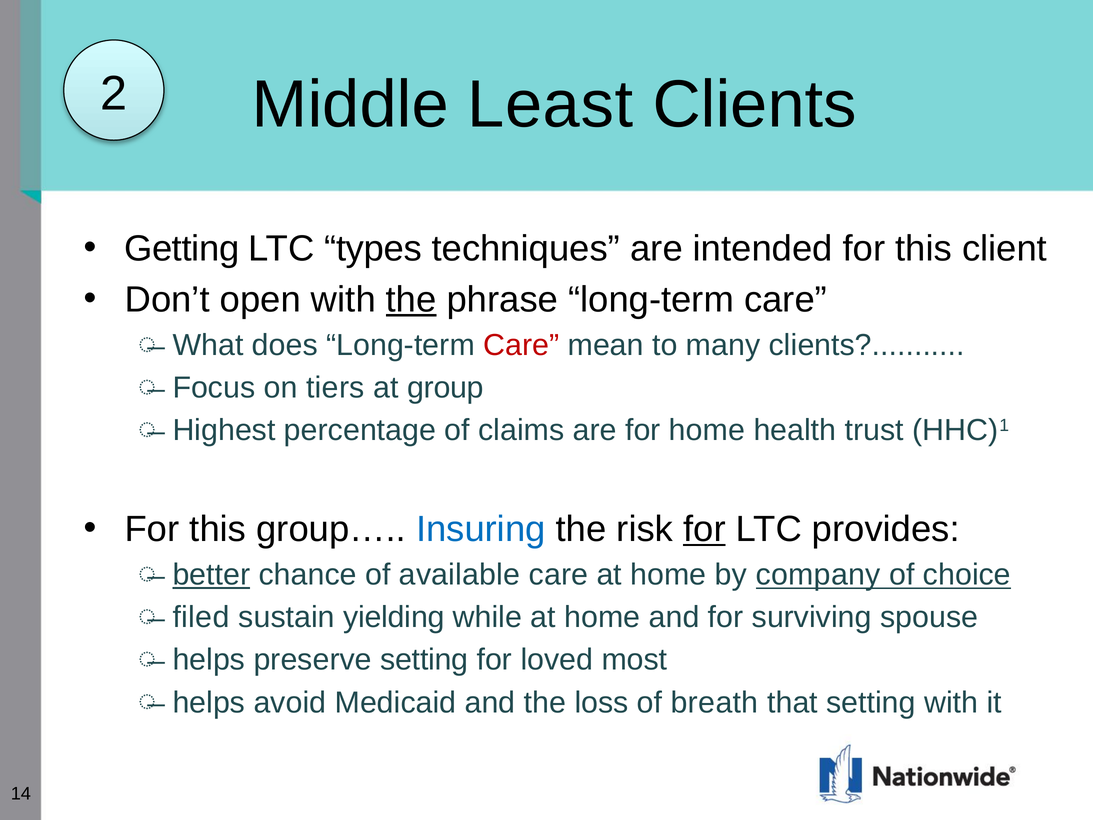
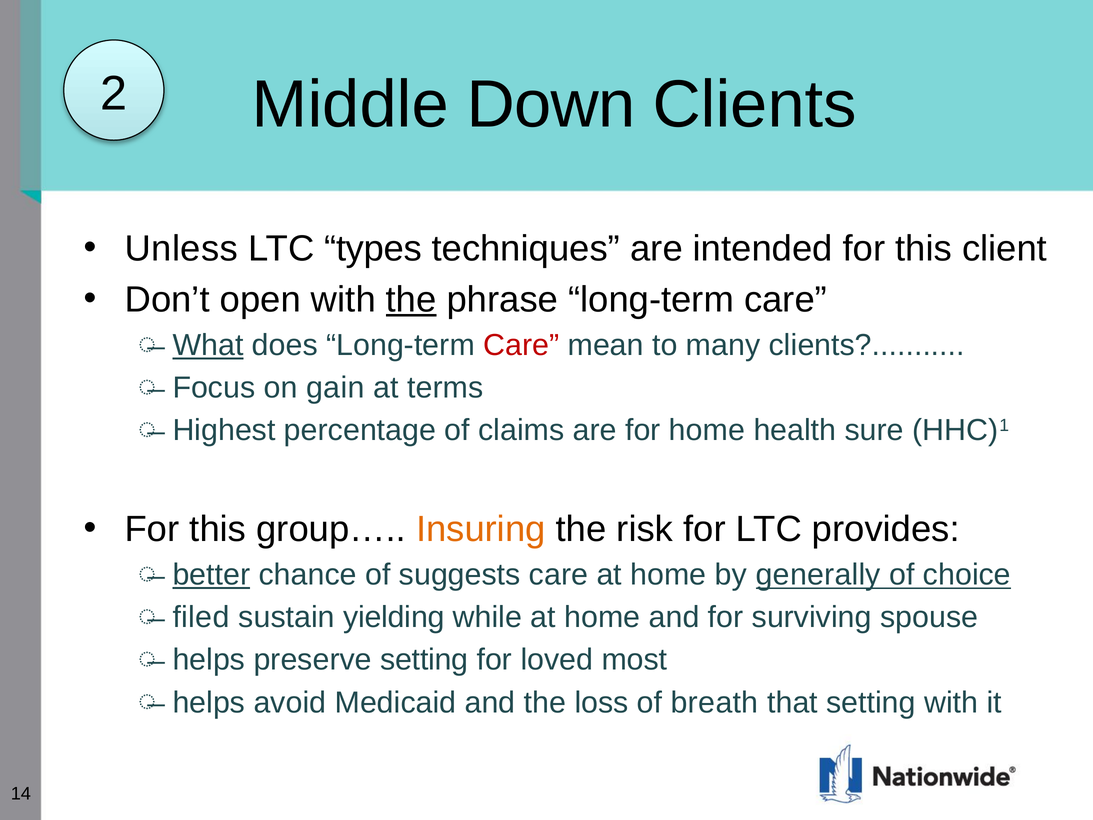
Least: Least -> Down
Getting: Getting -> Unless
What underline: none -> present
tiers: tiers -> gain
group: group -> terms
trust: trust -> sure
Insuring colour: blue -> orange
for at (704, 529) underline: present -> none
available: available -> suggests
company: company -> generally
